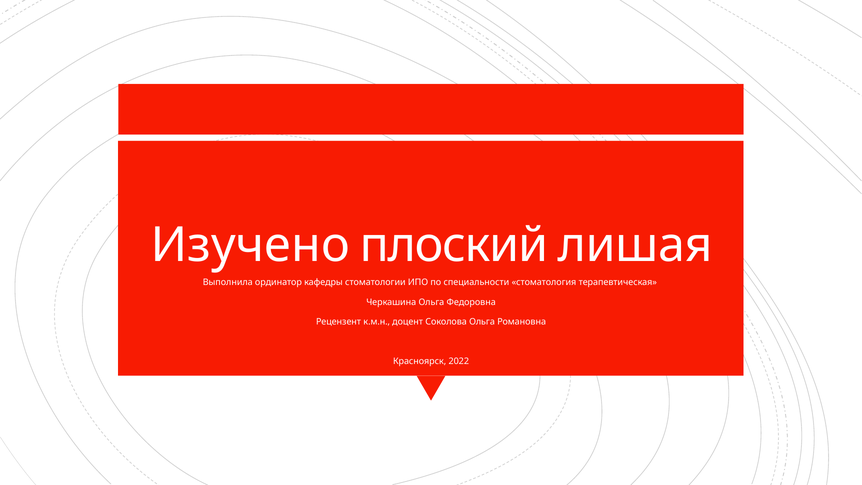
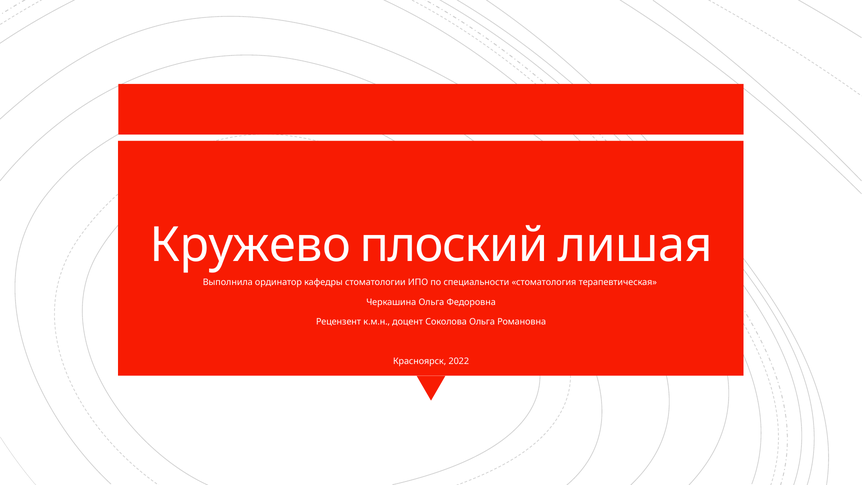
Изучено: Изучено -> Кружево
